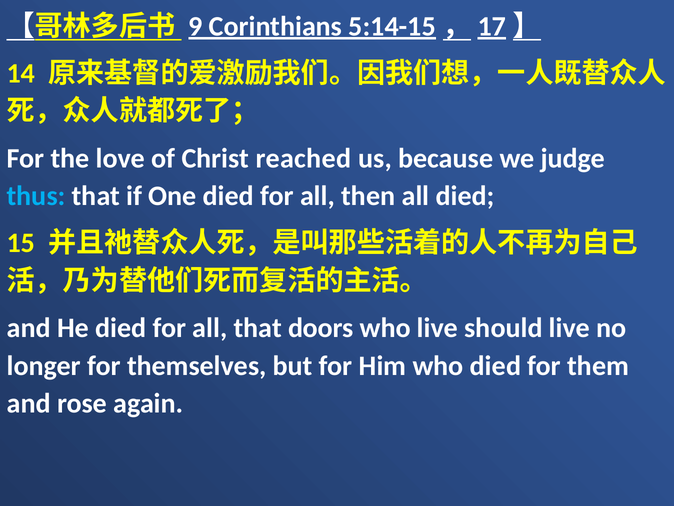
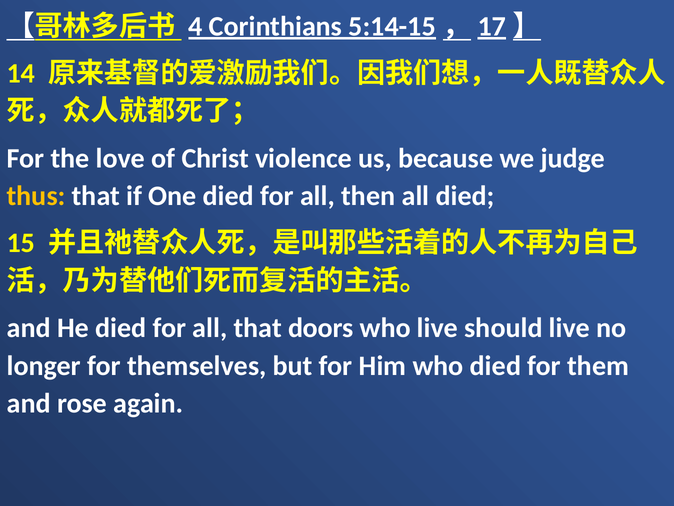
9: 9 -> 4
reached: reached -> violence
thus colour: light blue -> yellow
